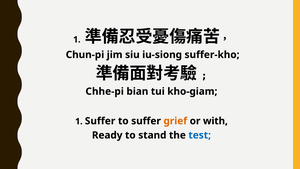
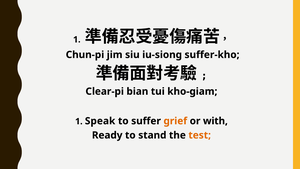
Chhe-pi: Chhe-pi -> Clear-pi
1 Suffer: Suffer -> Speak
test colour: blue -> orange
